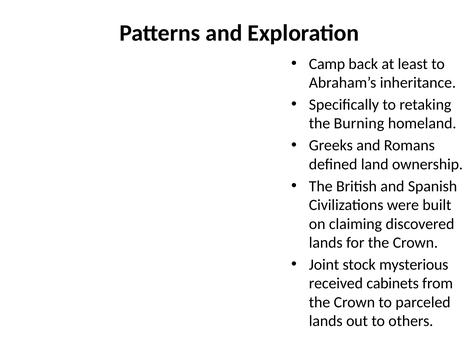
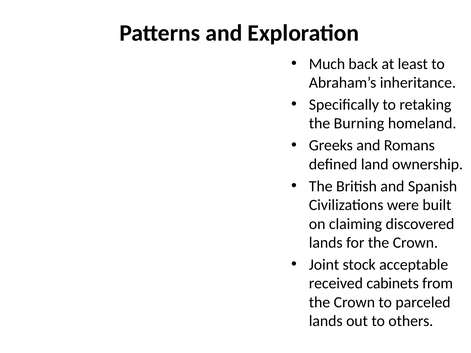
Camp: Camp -> Much
mysterious: mysterious -> acceptable
